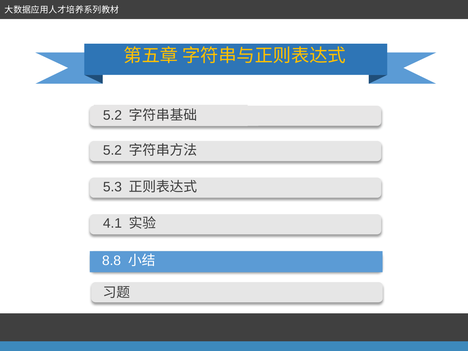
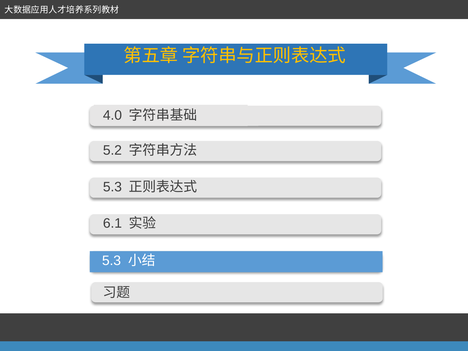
5.2 at (112, 115): 5.2 -> 4.0
4.1: 4.1 -> 6.1
8.8 at (112, 261): 8.8 -> 5.3
